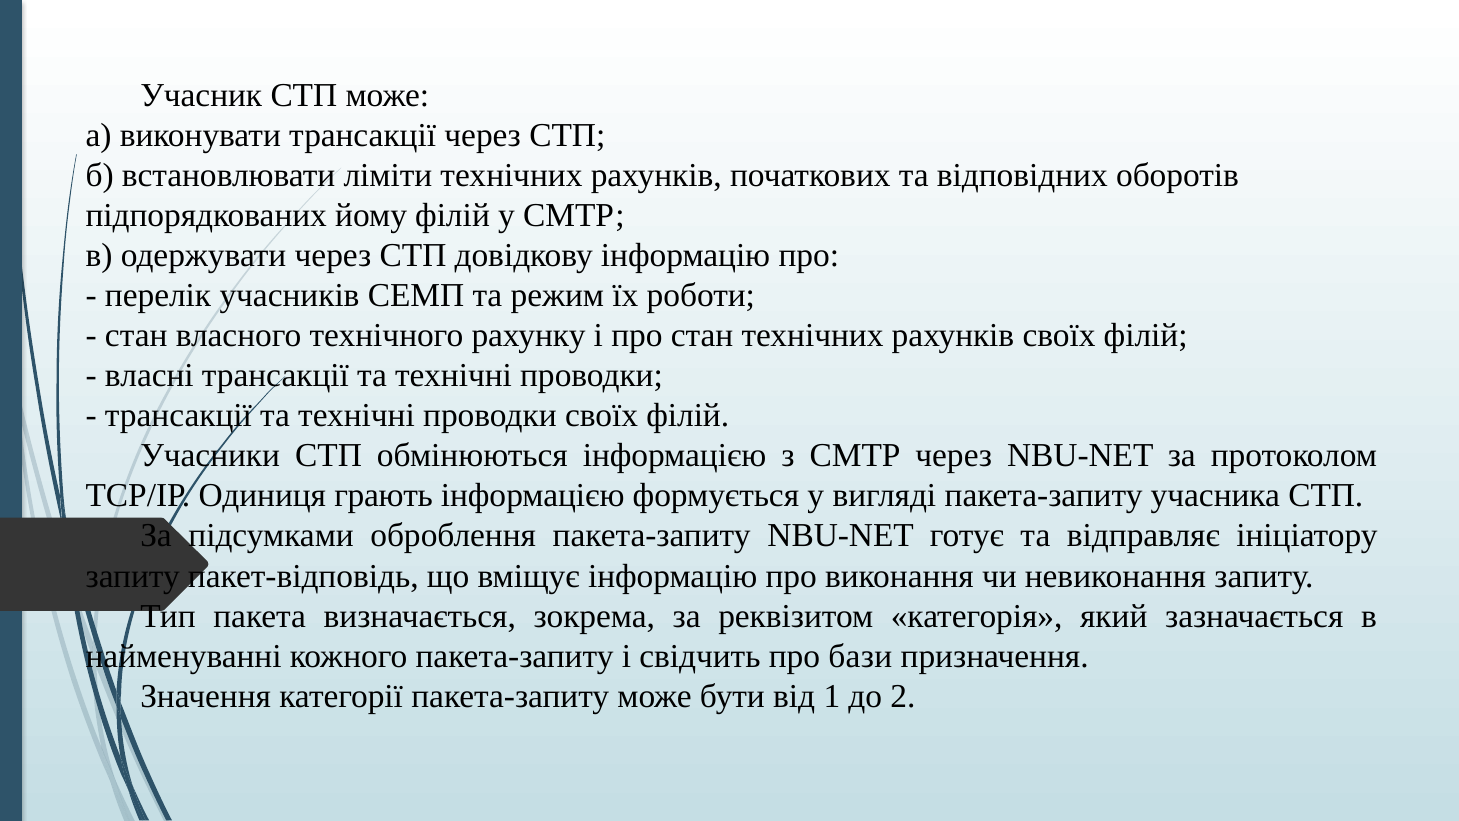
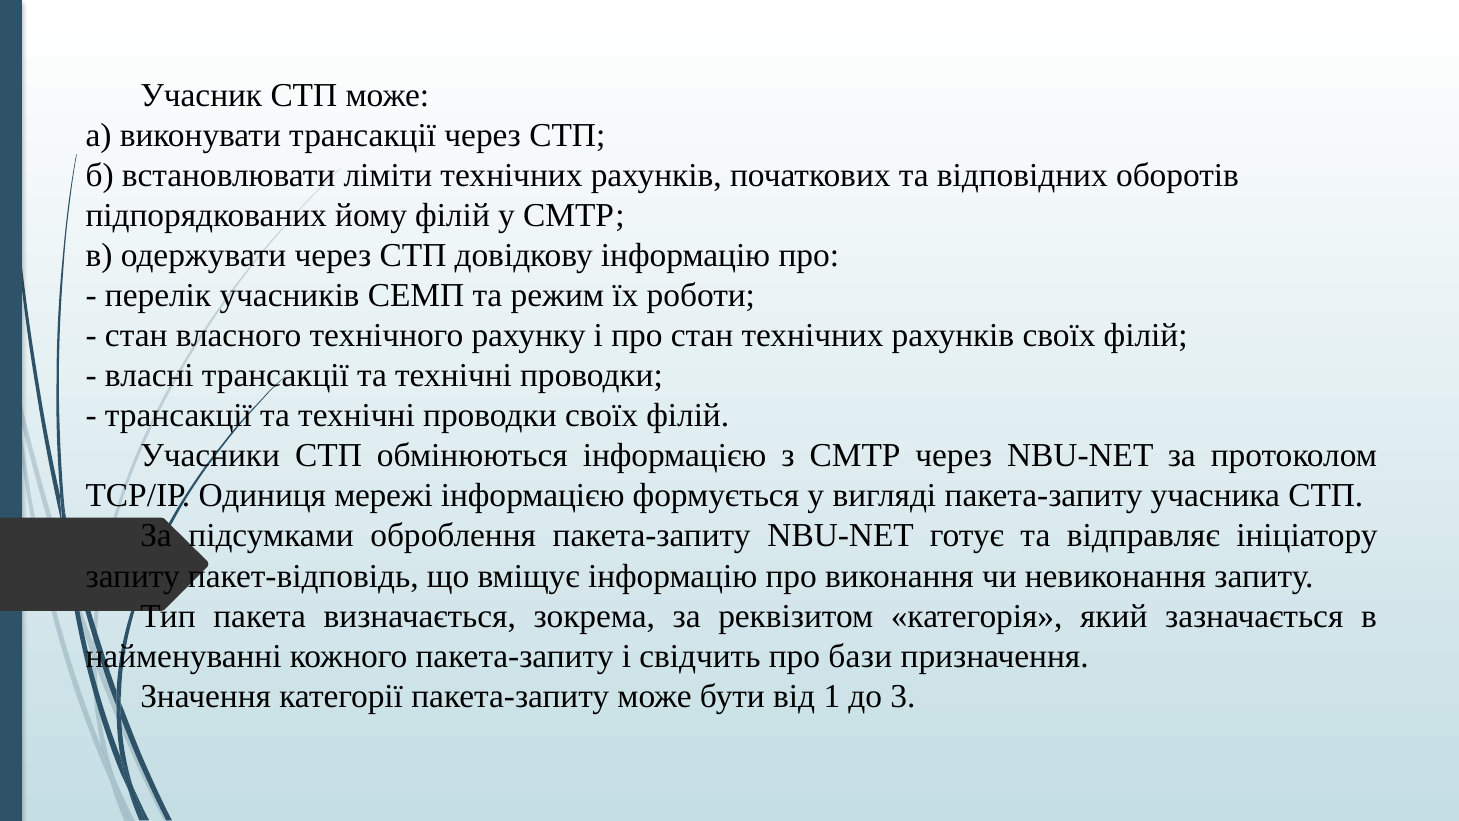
грають: грають -> мережі
2: 2 -> 3
